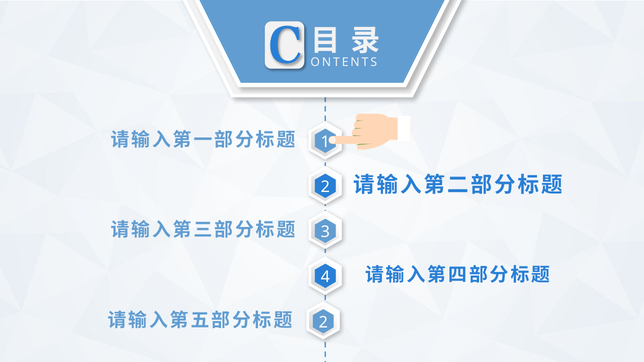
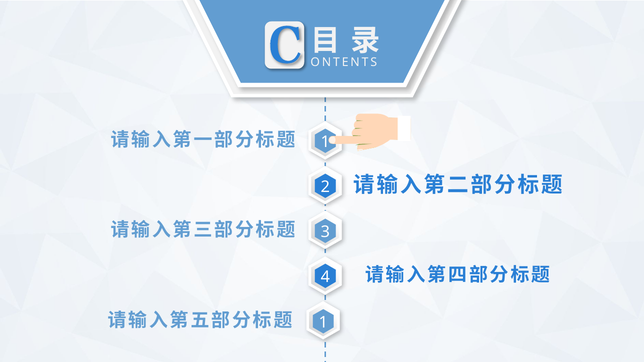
2 at (323, 323): 2 -> 1
